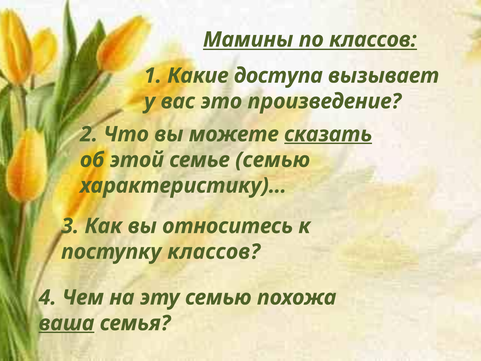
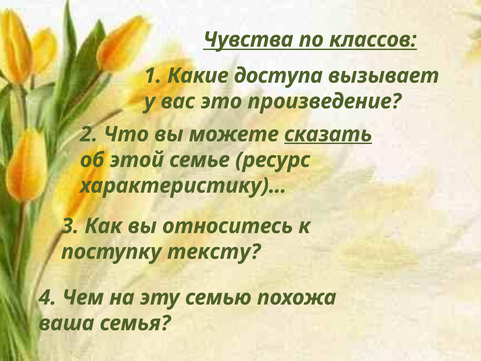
Мамины: Мамины -> Чувства
семье семью: семью -> ресурс
поступку классов: классов -> тексту
ваша underline: present -> none
